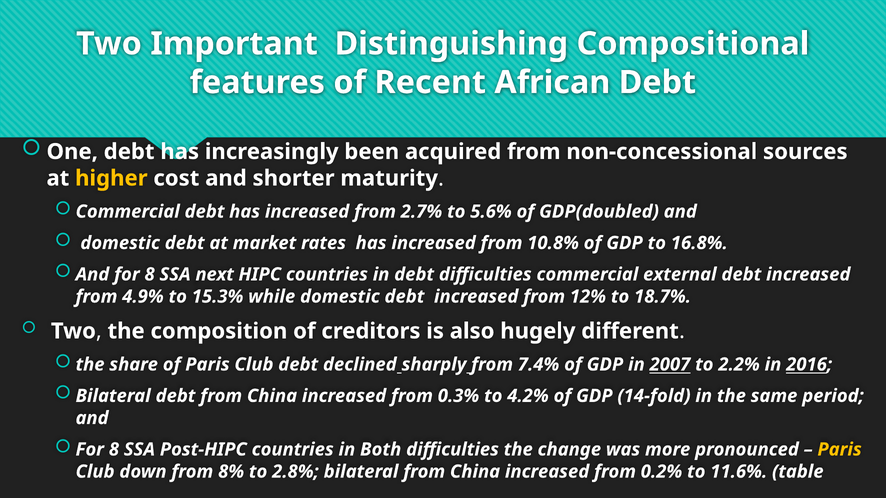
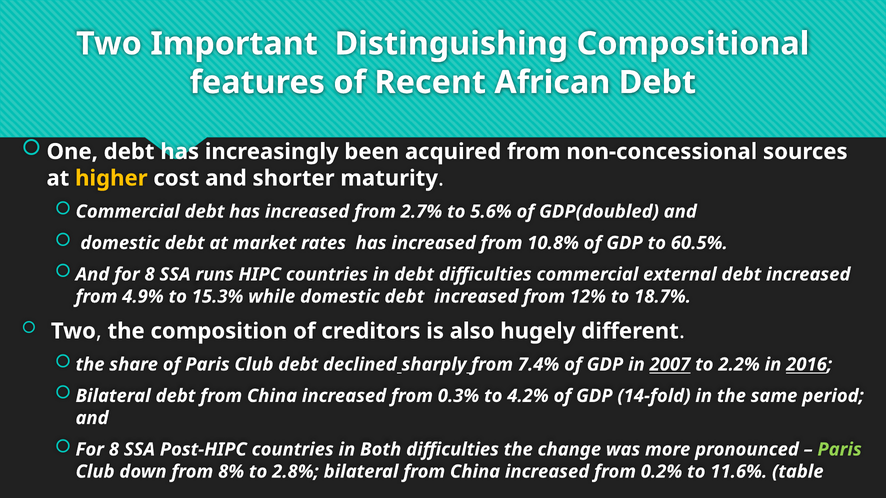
16.8%: 16.8% -> 60.5%
next: next -> runs
Paris at (840, 450) colour: yellow -> light green
